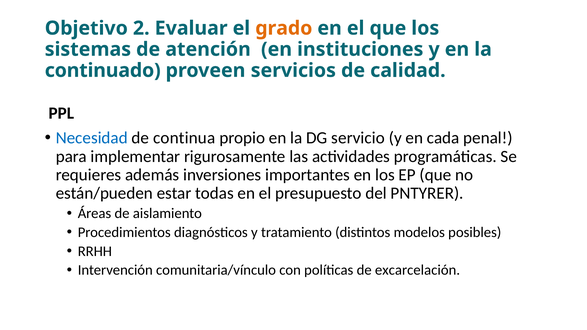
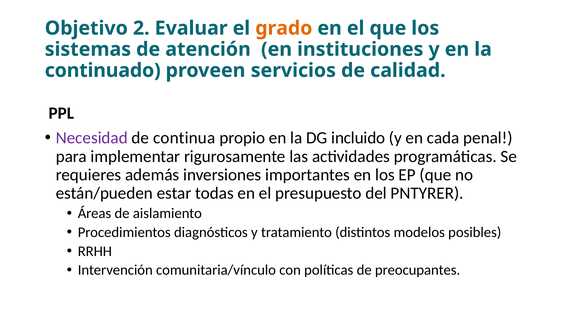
Necesidad colour: blue -> purple
servicio: servicio -> incluido
excarcelación: excarcelación -> preocupantes
